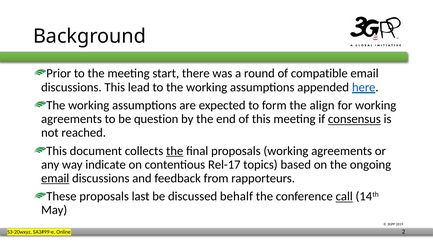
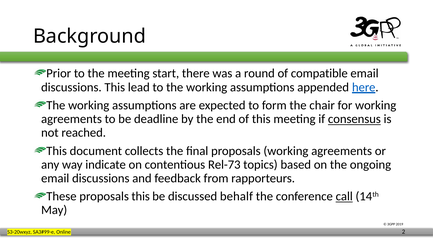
align: align -> chair
question: question -> deadline
the at (175, 151) underline: present -> none
Rel-17: Rel-17 -> Rel-73
email at (55, 178) underline: present -> none
proposals last: last -> this
